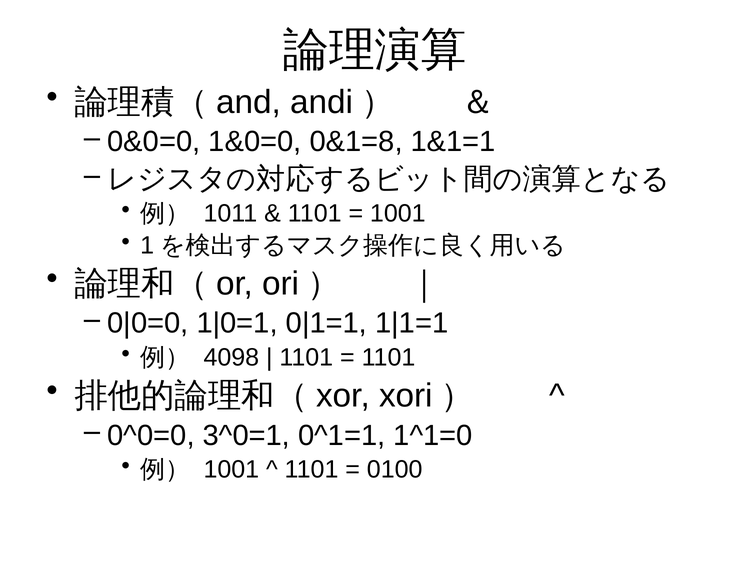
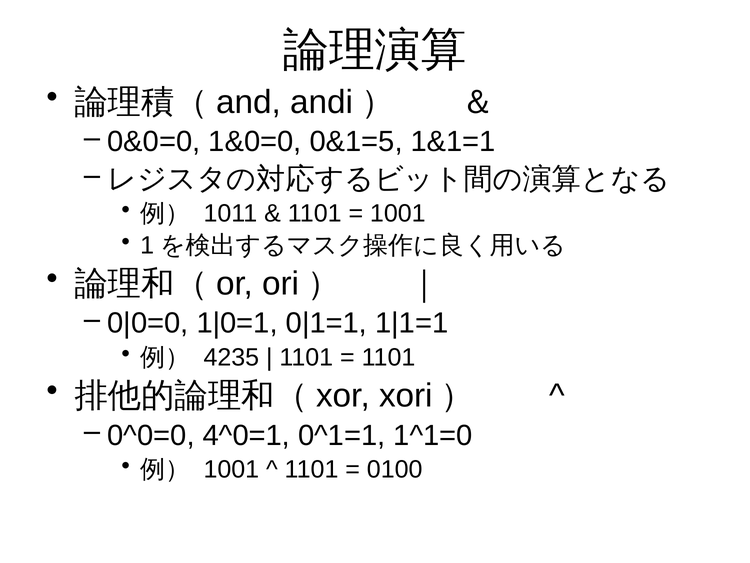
0&1=8: 0&1=8 -> 0&1=5
4098: 4098 -> 4235
3^0=1: 3^0=1 -> 4^0=1
